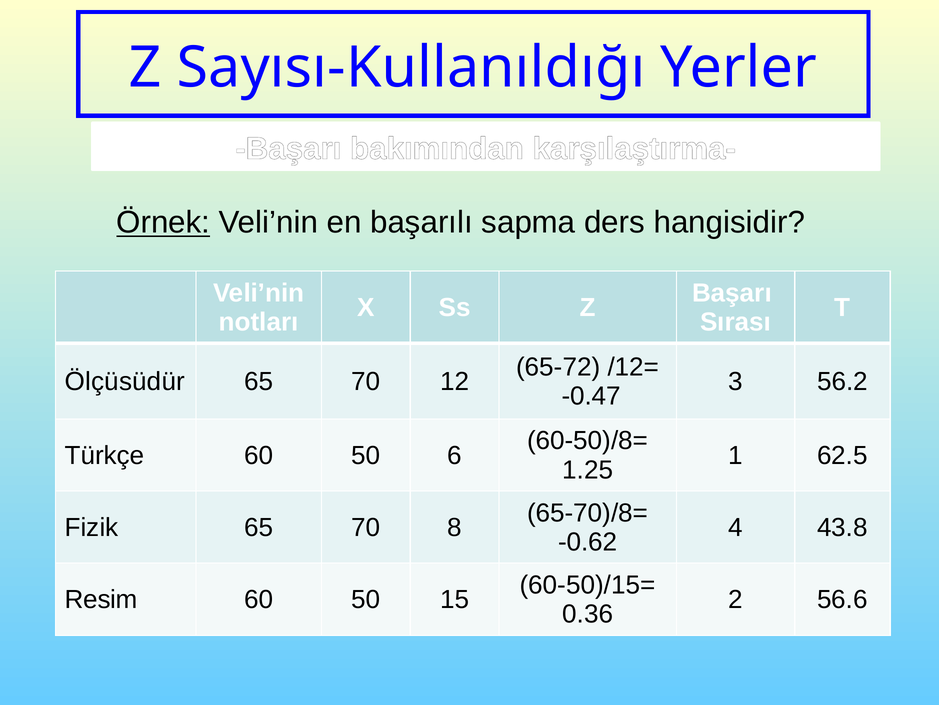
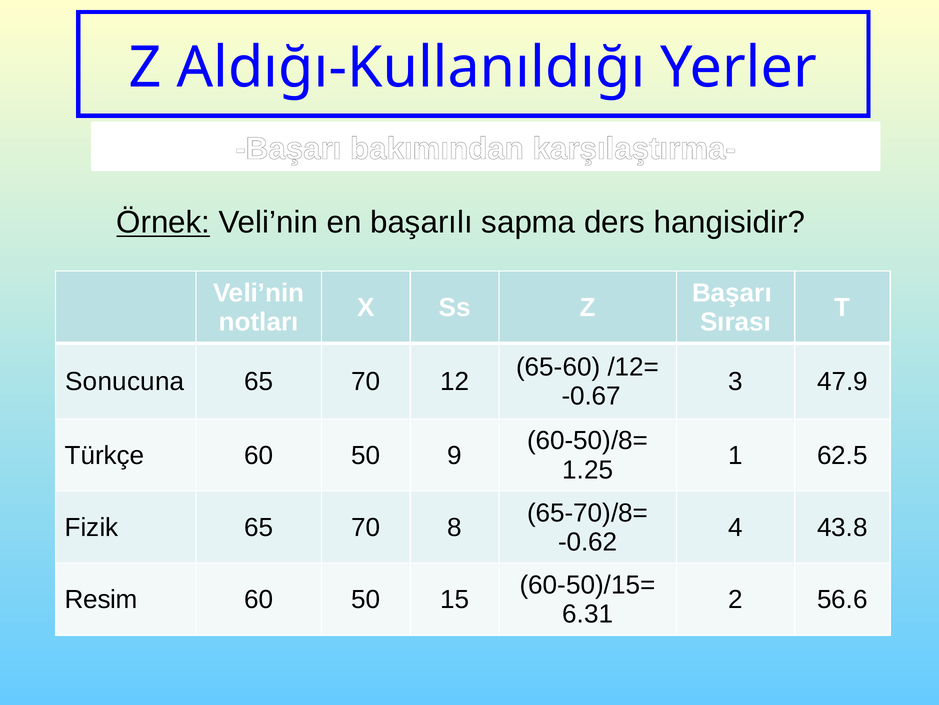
Sayısı-Kullanıldığı: Sayısı-Kullanıldığı -> Aldığı-Kullanıldığı
65-72: 65-72 -> 65-60
Ölçüsüdür: Ölçüsüdür -> Sonucuna
56.2: 56.2 -> 47.9
-0.47: -0.47 -> -0.67
6: 6 -> 9
0.36: 0.36 -> 6.31
